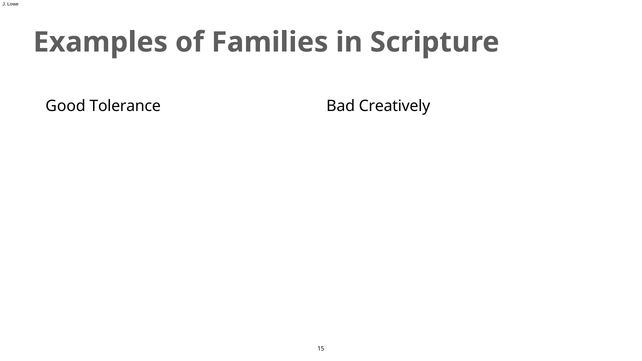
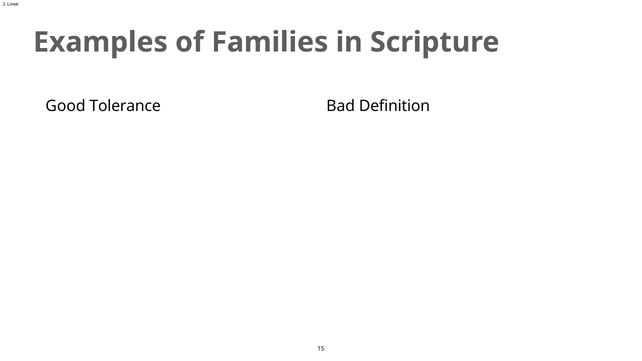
Creatively: Creatively -> Definition
